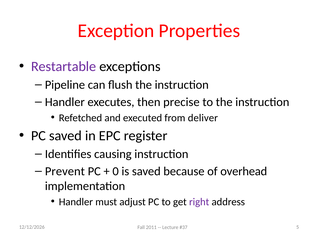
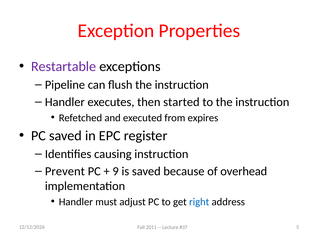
precise: precise -> started
deliver: deliver -> expires
0: 0 -> 9
right colour: purple -> blue
